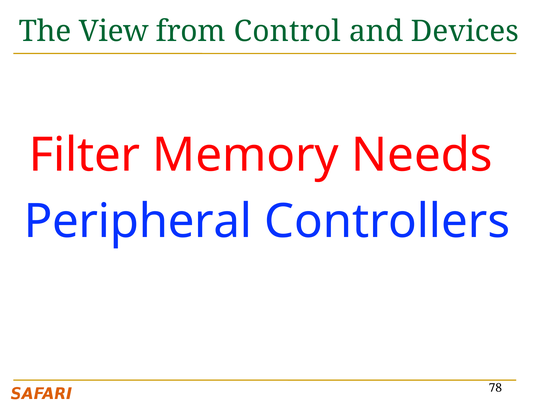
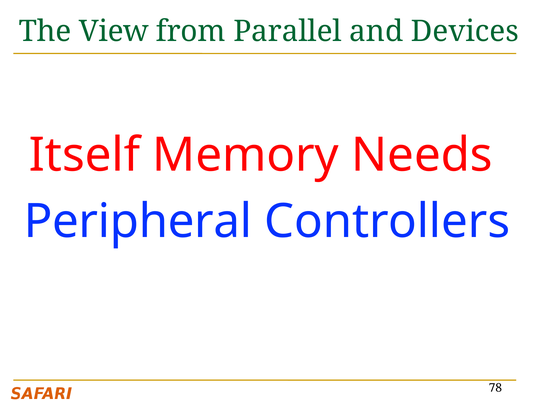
Control: Control -> Parallel
Filter: Filter -> Itself
